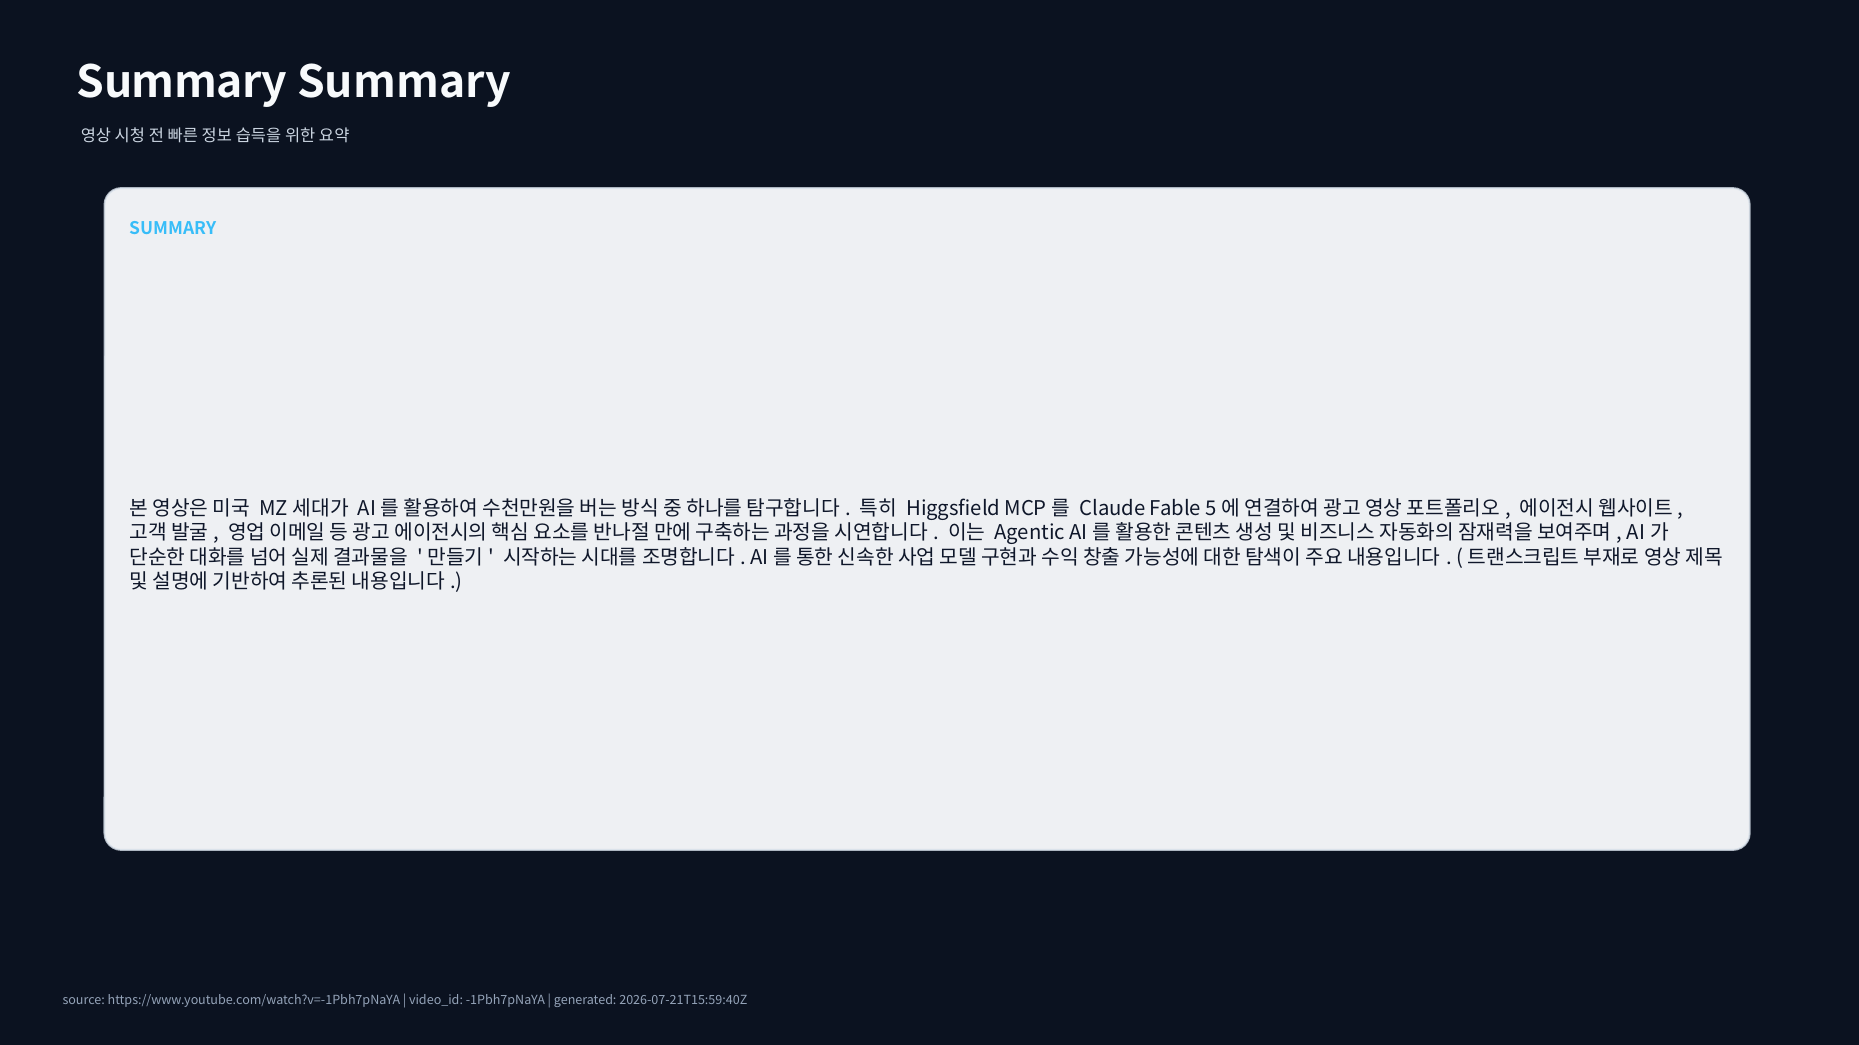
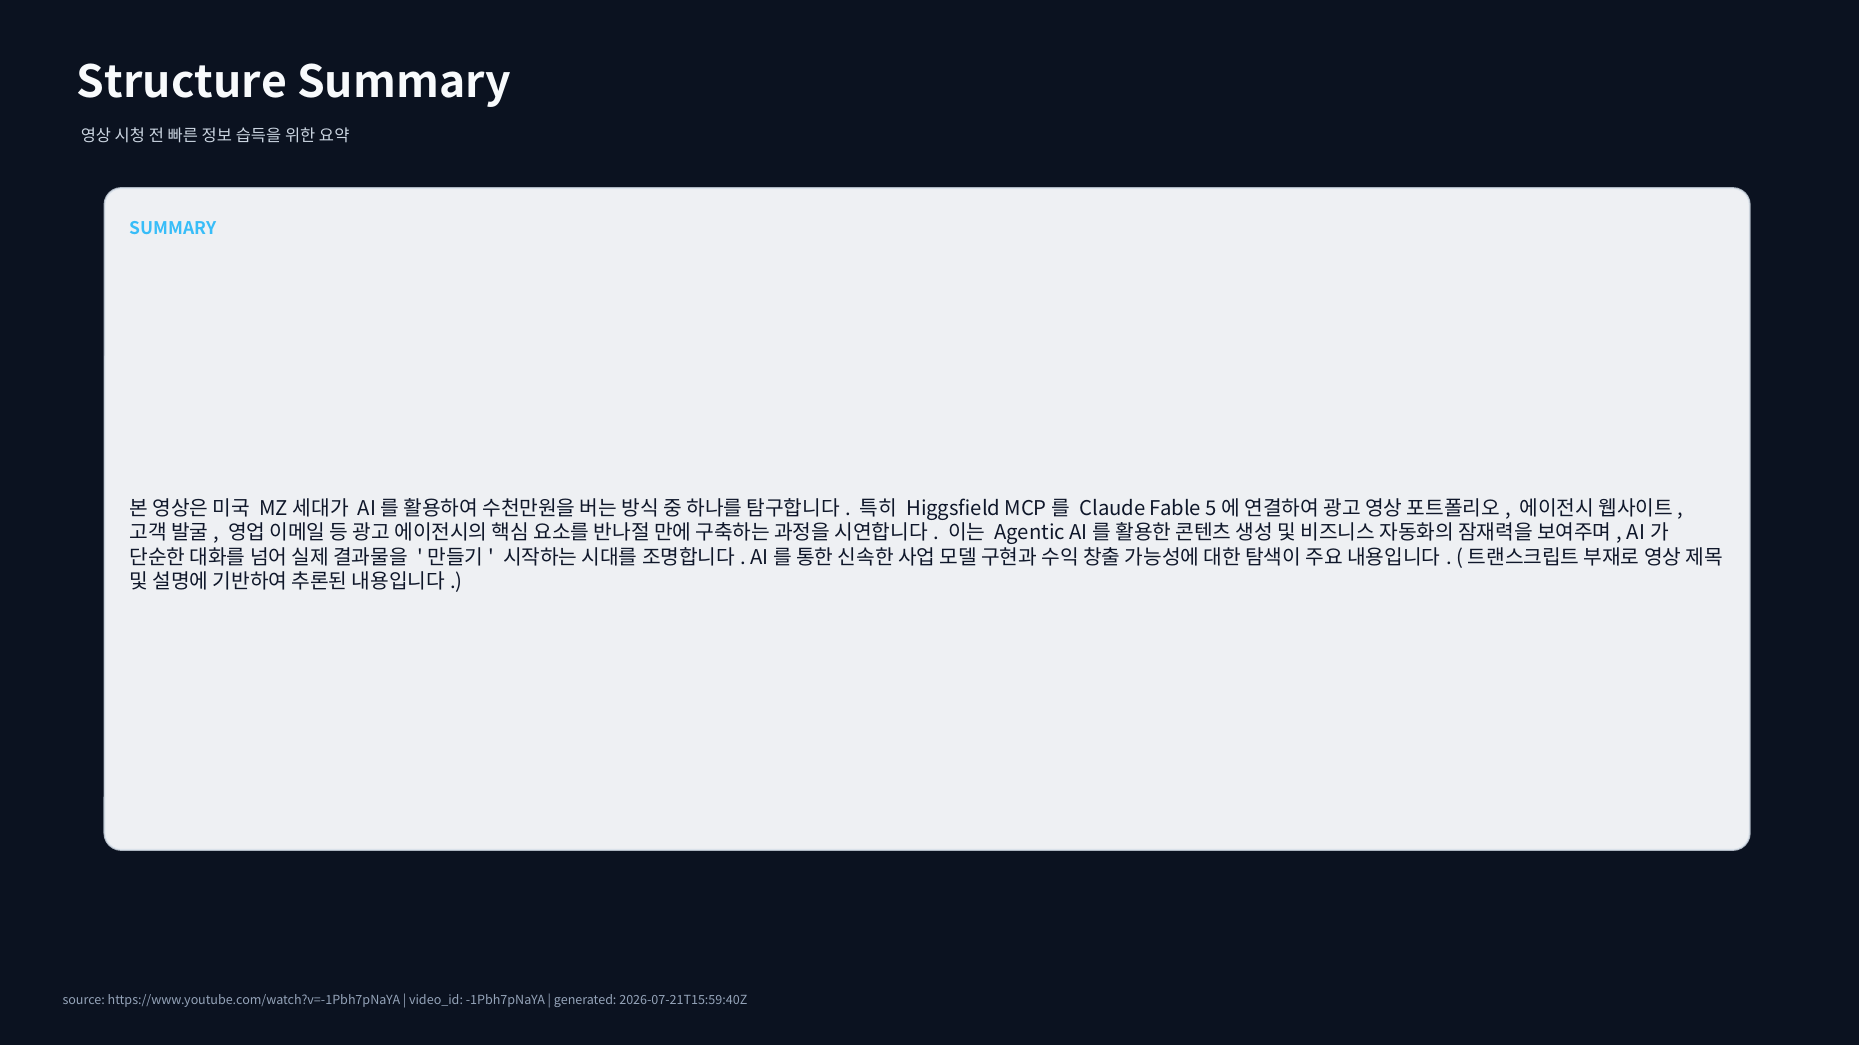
Summary at (182, 83): Summary -> Structure
